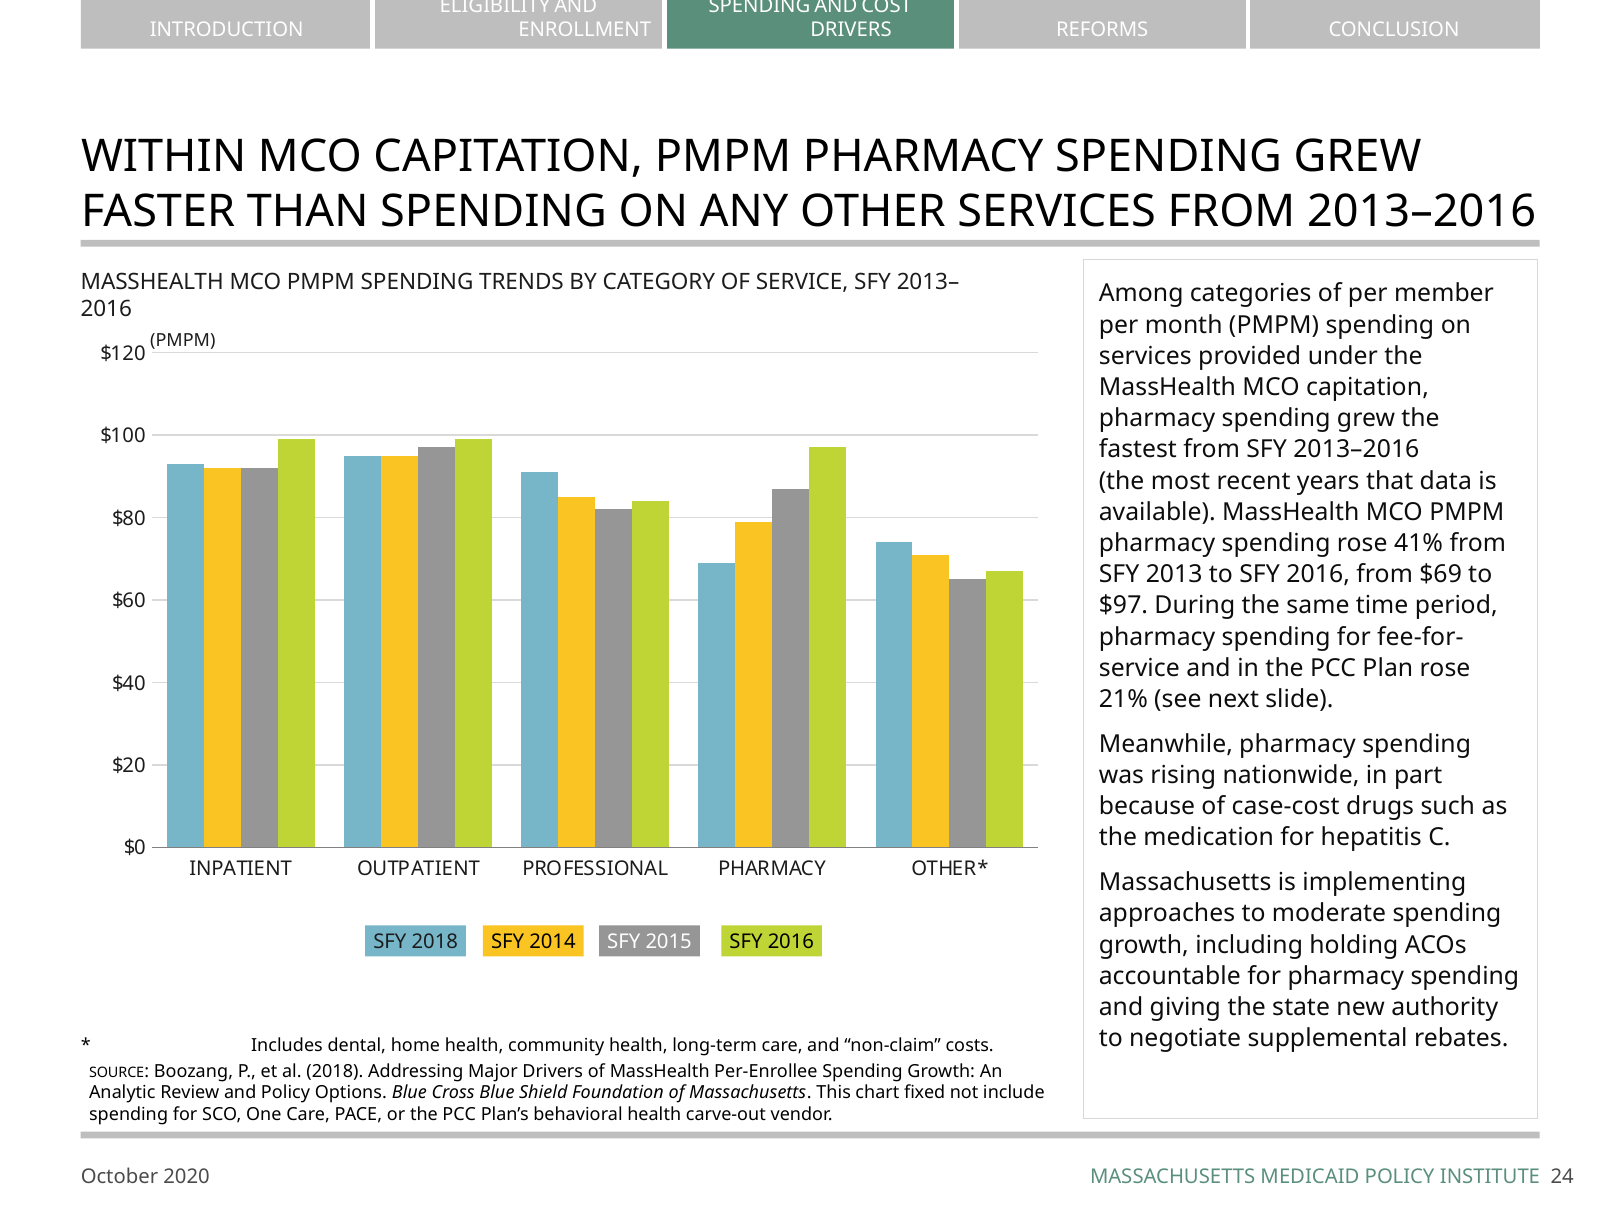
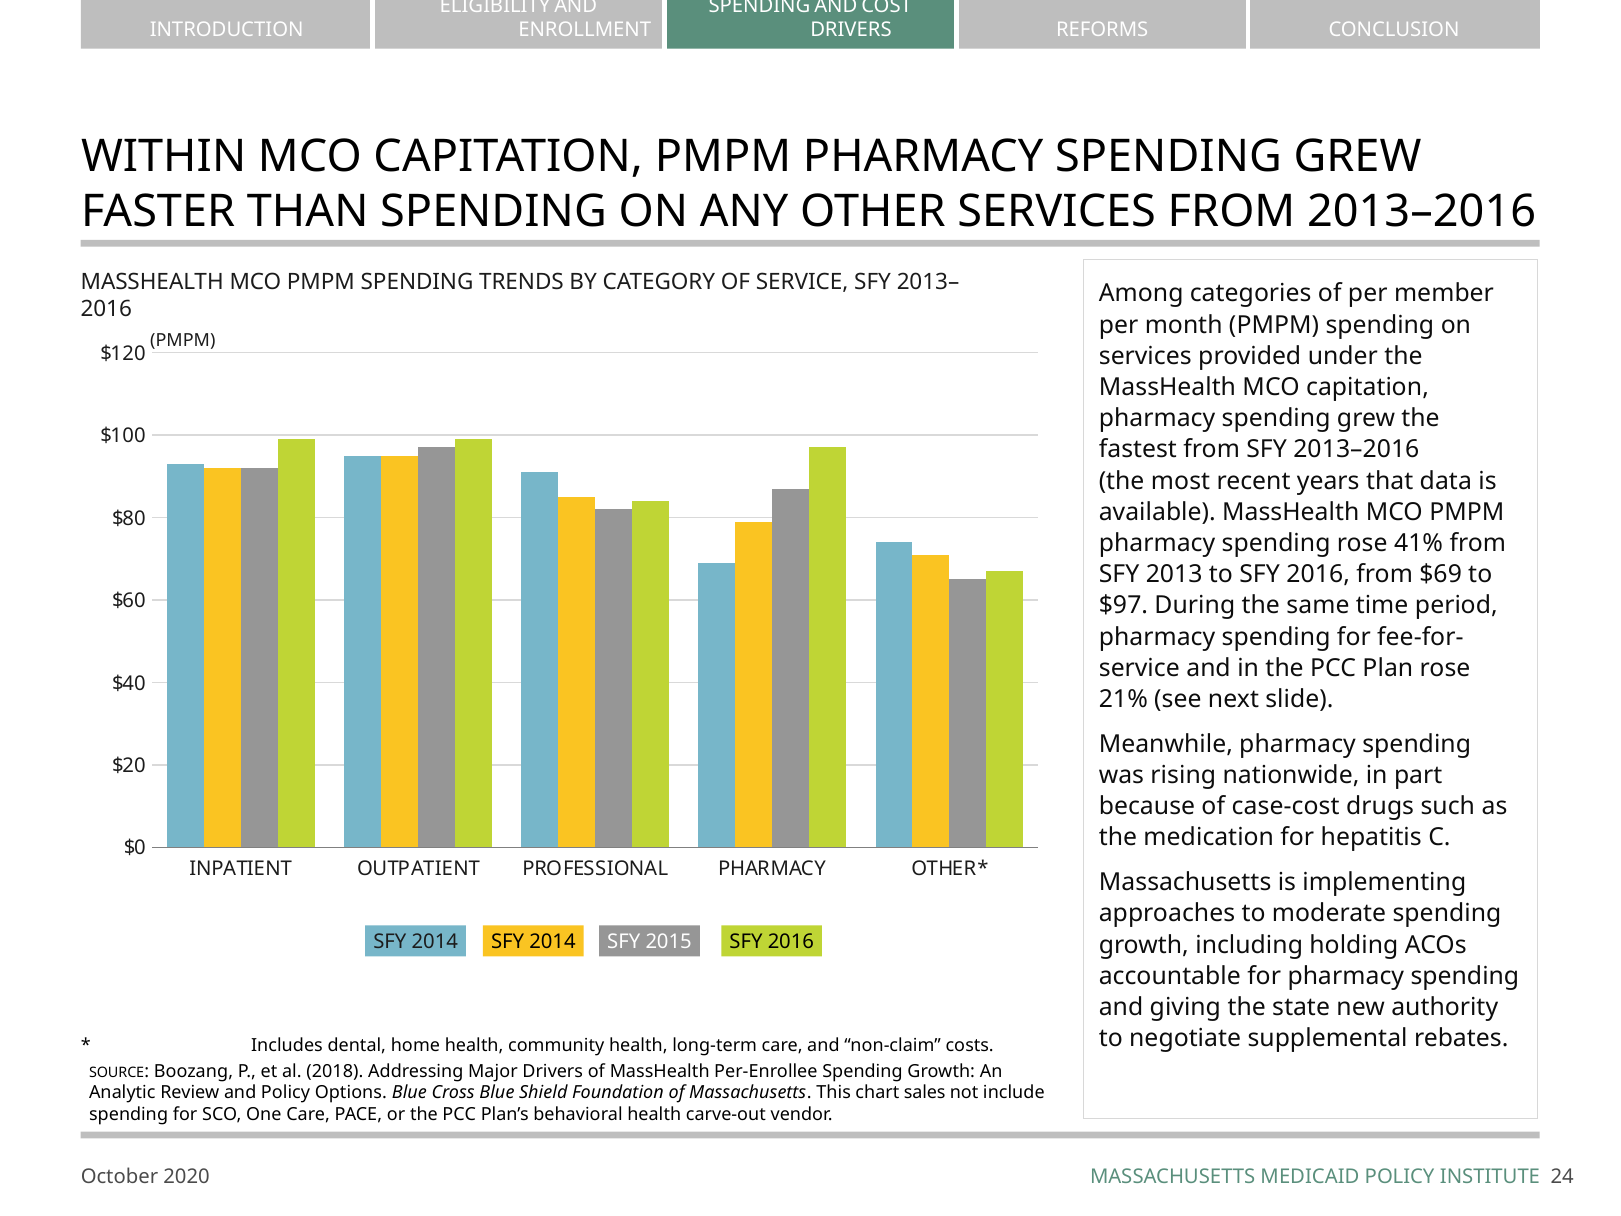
2018 at (435, 942): 2018 -> 2014
fixed: fixed -> sales
